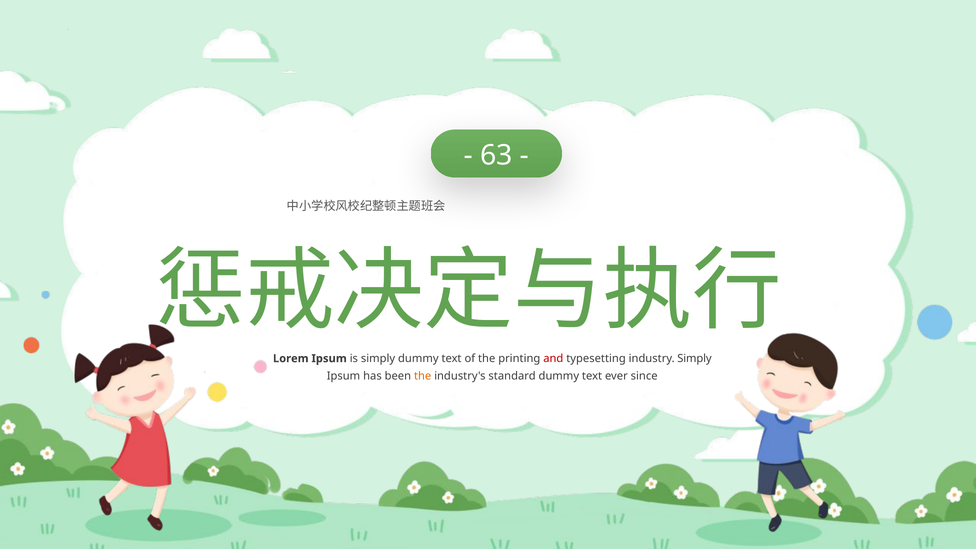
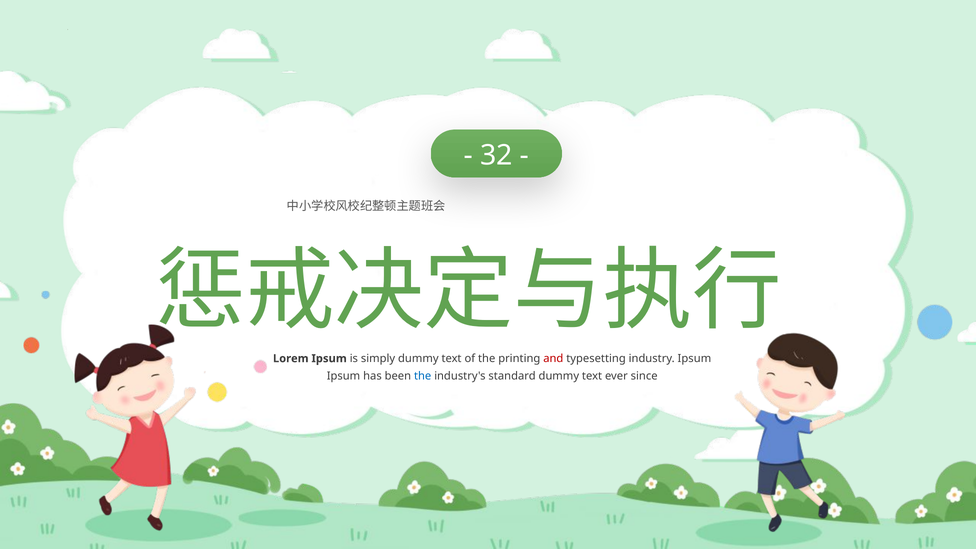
63: 63 -> 32
industry Simply: Simply -> Ipsum
the at (423, 376) colour: orange -> blue
